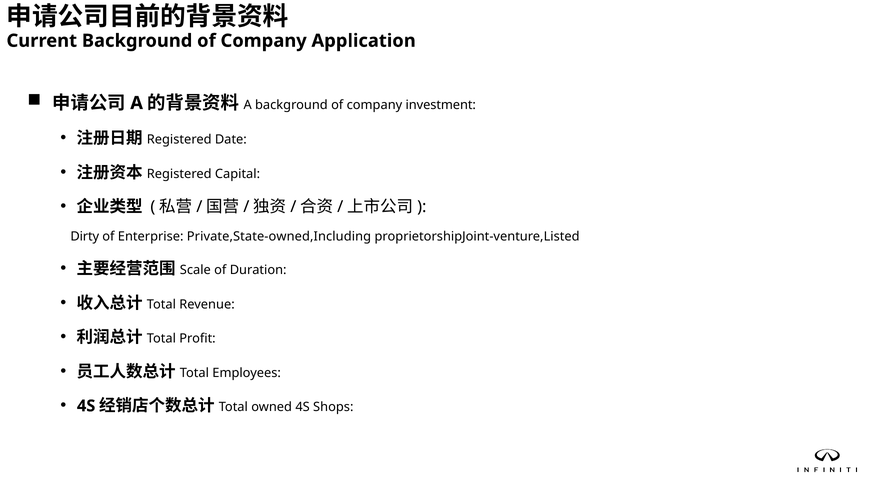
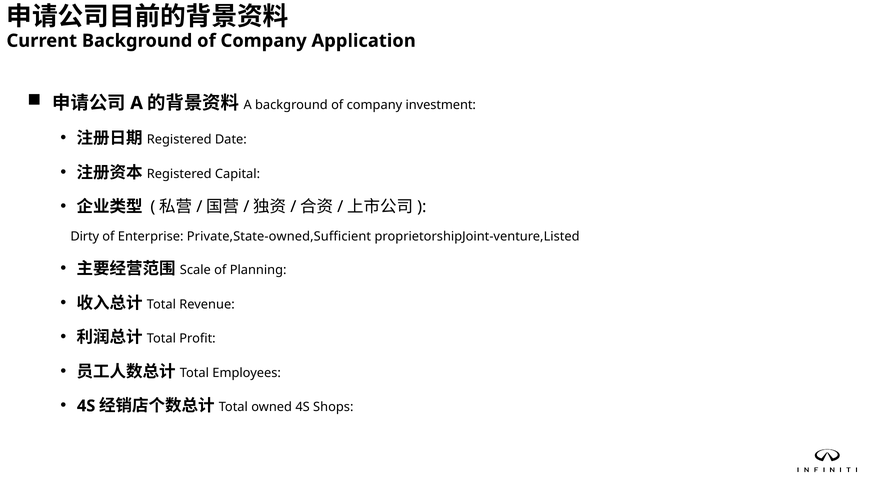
Private,State-owned,Including: Private,State-owned,Including -> Private,State-owned,Sufficient
Duration: Duration -> Planning
